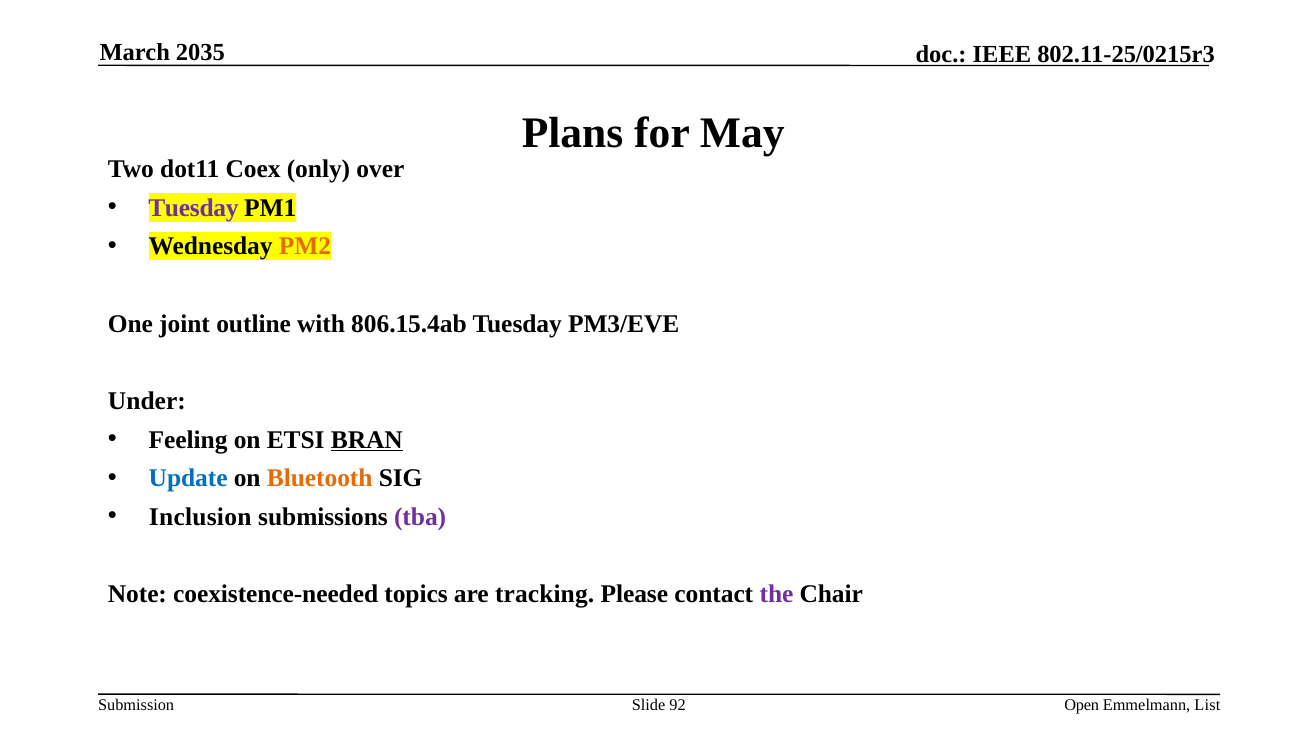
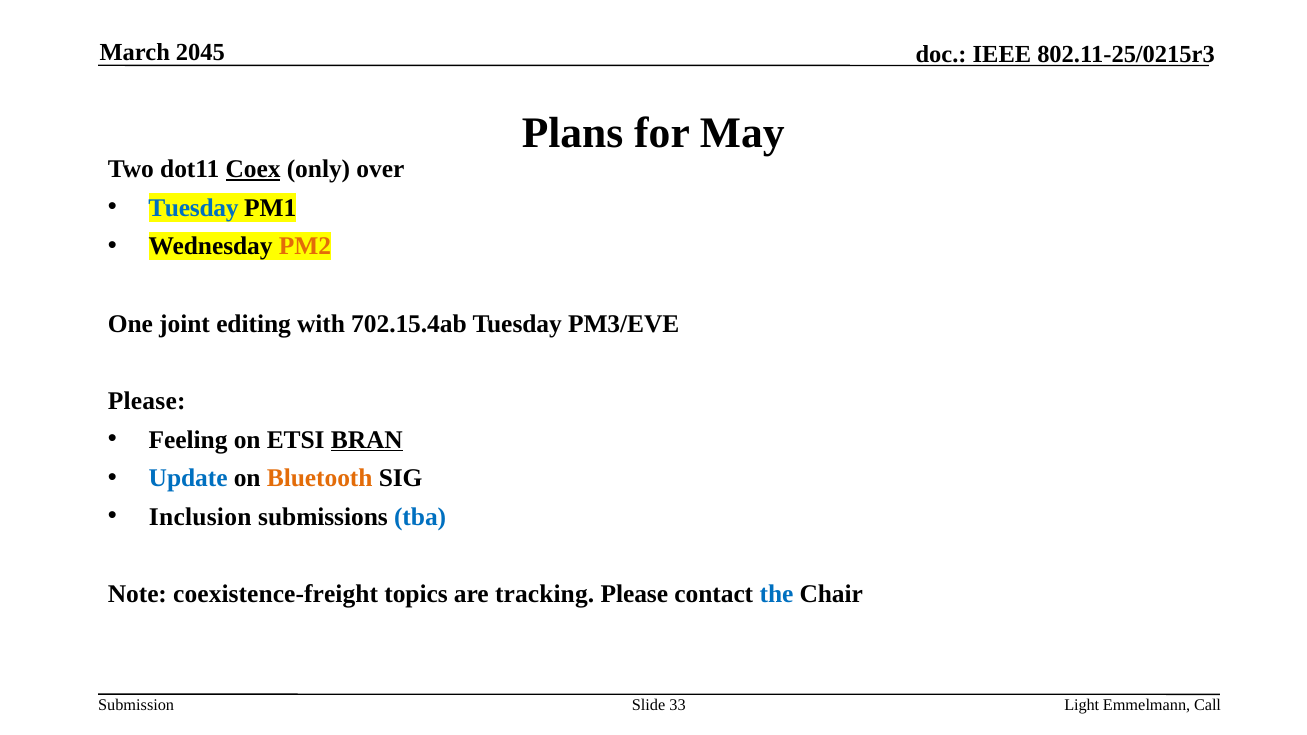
2035: 2035 -> 2045
Coex underline: none -> present
Tuesday at (193, 208) colour: purple -> blue
outline: outline -> editing
806.15.4ab: 806.15.4ab -> 702.15.4ab
Under at (147, 401): Under -> Please
tba colour: purple -> blue
coexistence-needed: coexistence-needed -> coexistence-freight
the colour: purple -> blue
92: 92 -> 33
Open: Open -> Light
List: List -> Call
